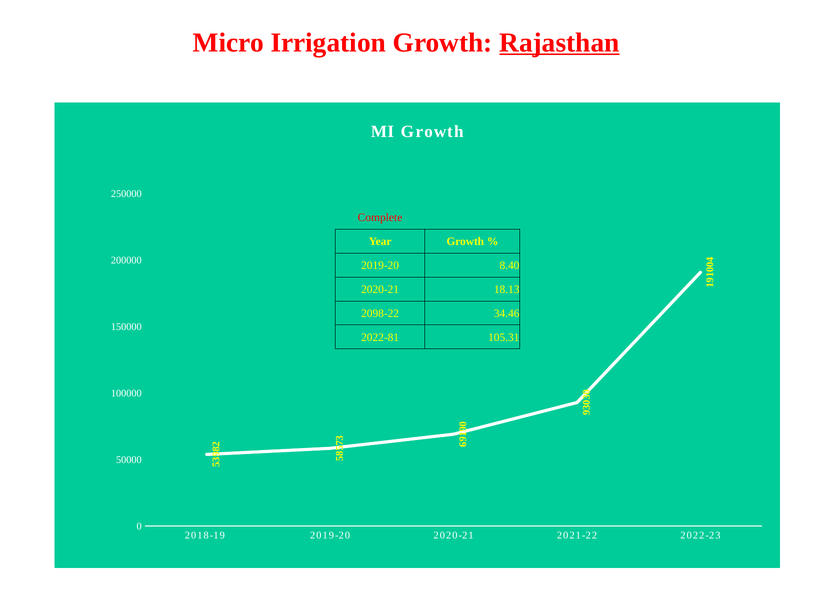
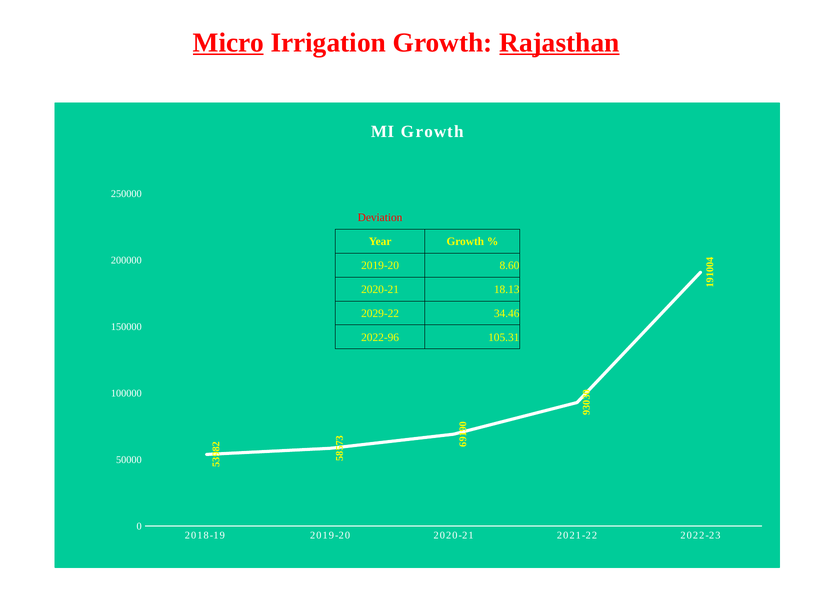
Micro underline: none -> present
Complete: Complete -> Deviation
8.40: 8.40 -> 8.60
2098-22: 2098-22 -> 2029-22
2022-81: 2022-81 -> 2022-96
